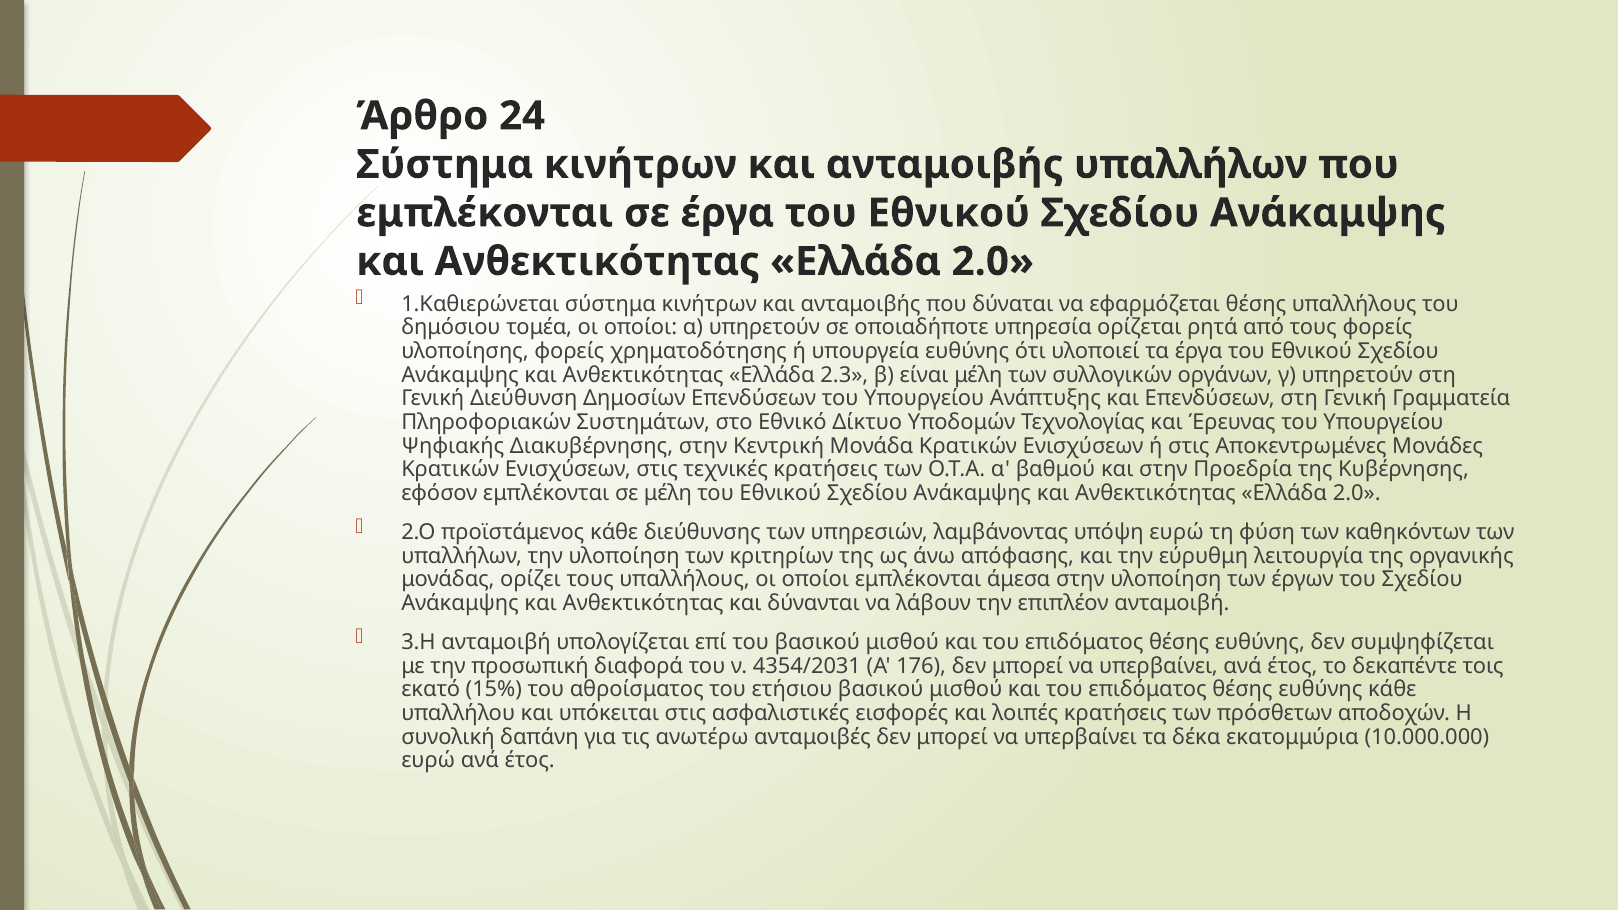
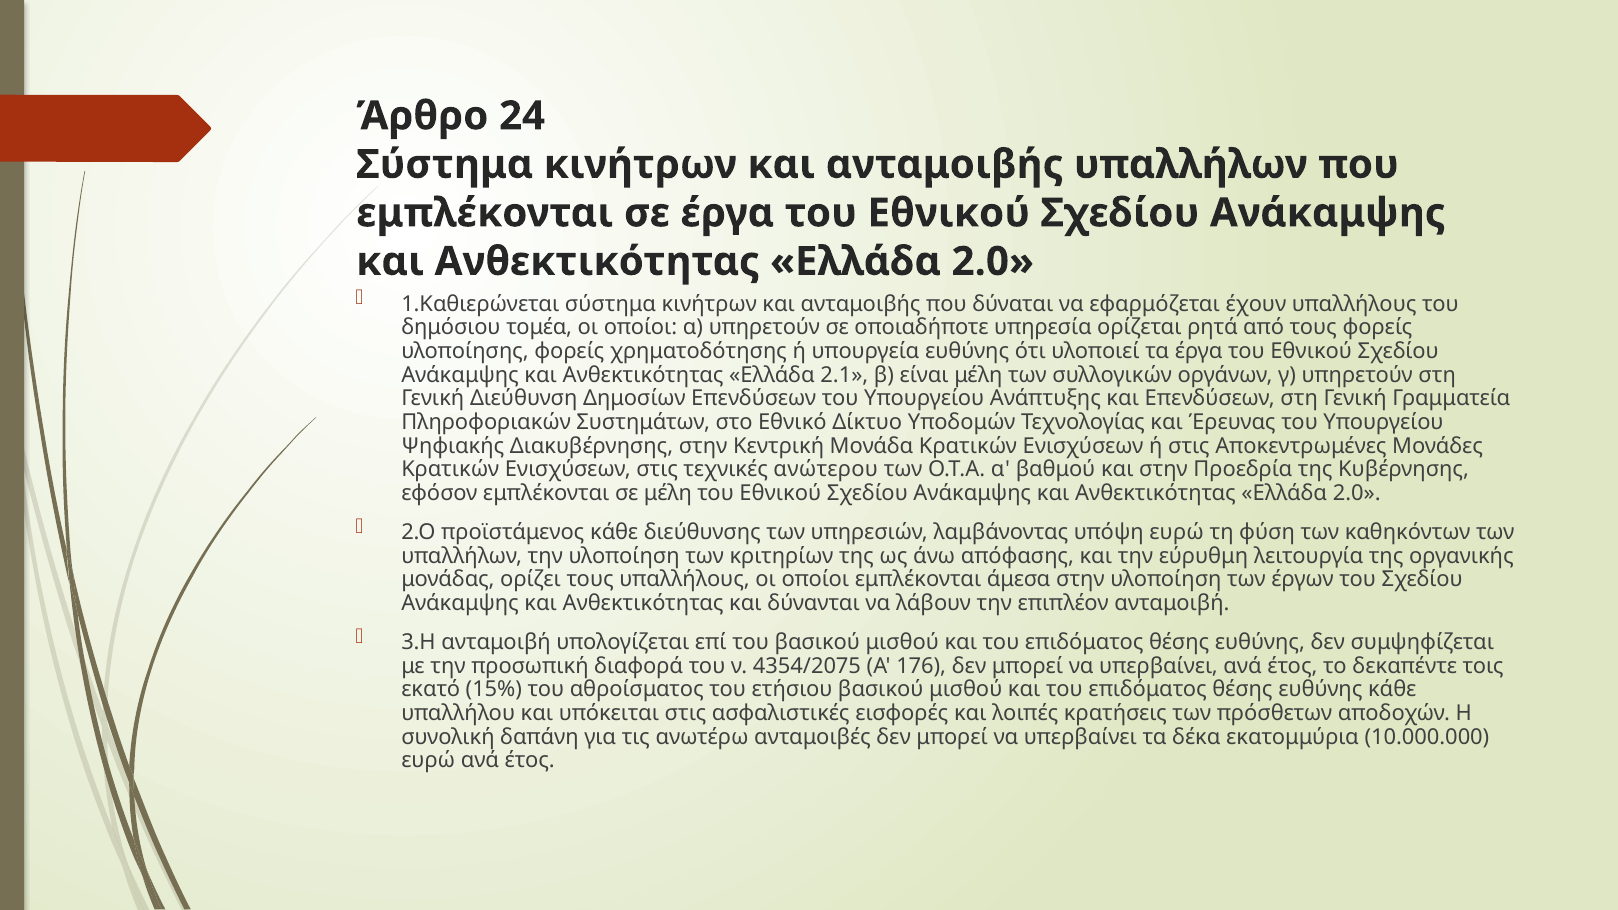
εφαρμόζεται θέσης: θέσης -> έχουν
2.3: 2.3 -> 2.1
τεχνικές κρατήσεις: κρατήσεις -> ανώτερου
4354/2031: 4354/2031 -> 4354/2075
